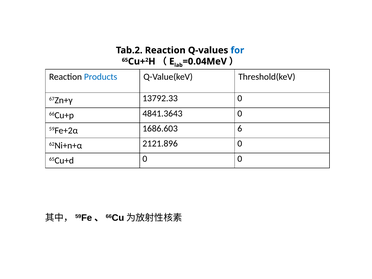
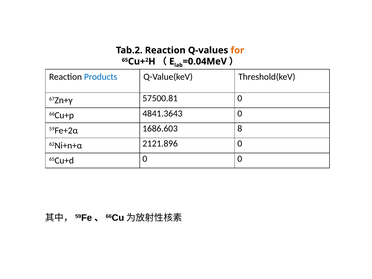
for colour: blue -> orange
13792.33: 13792.33 -> 57500.81
6: 6 -> 8
